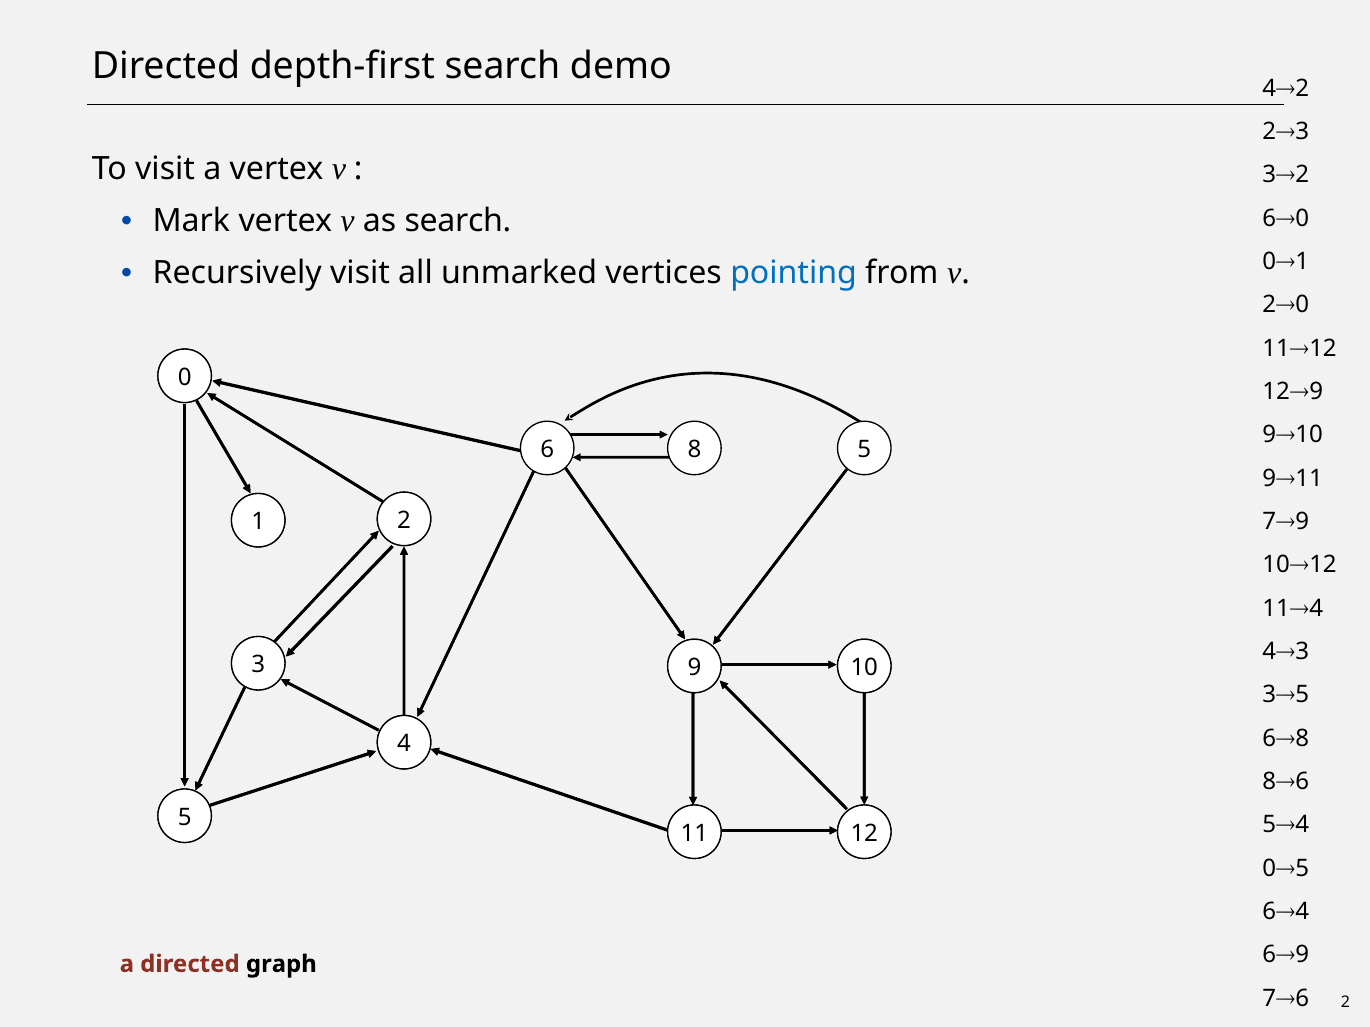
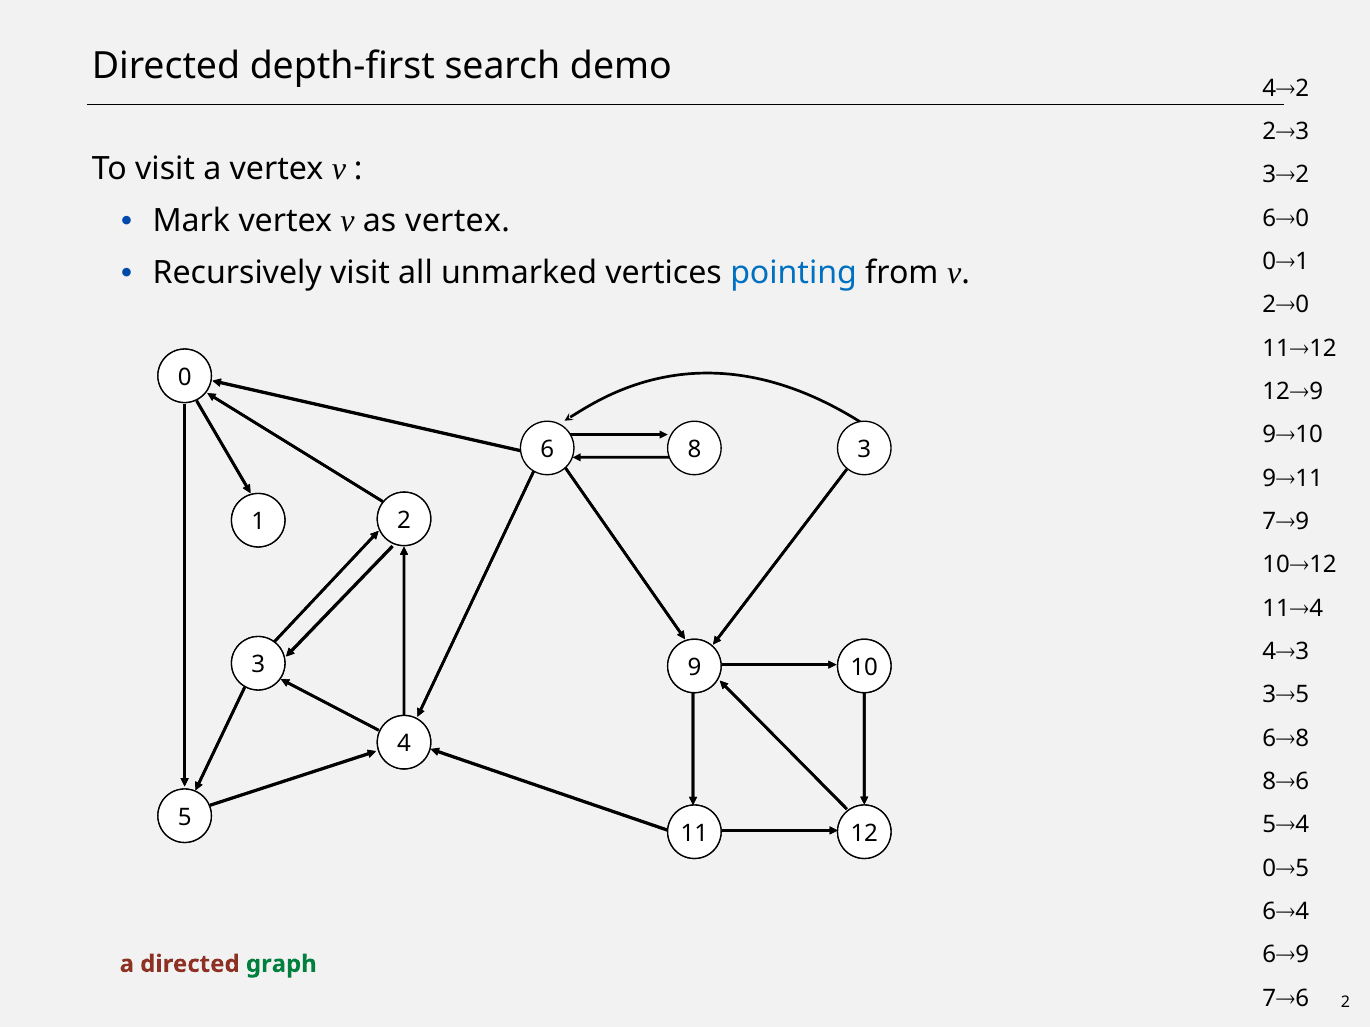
as search: search -> vertex
8 5: 5 -> 3
graph colour: black -> green
